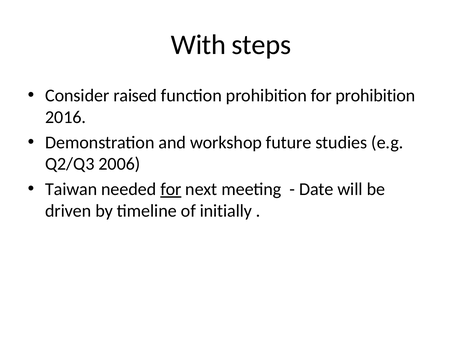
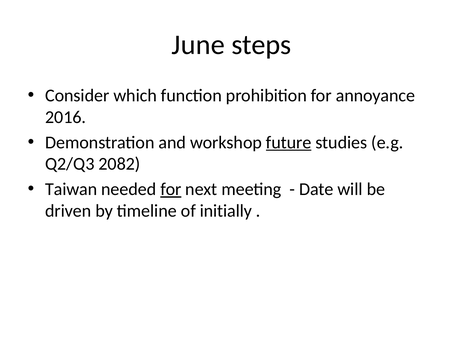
With: With -> June
raised: raised -> which
for prohibition: prohibition -> annoyance
future underline: none -> present
2006: 2006 -> 2082
